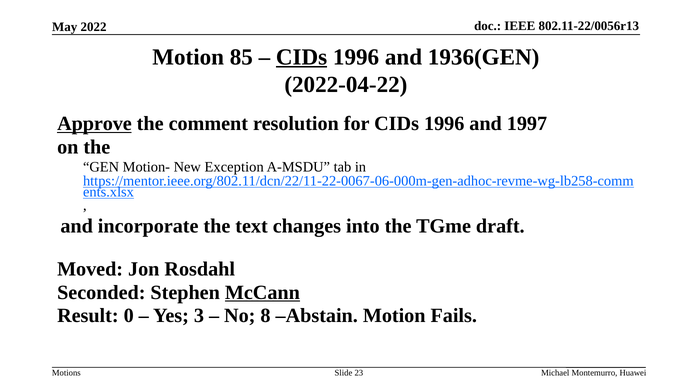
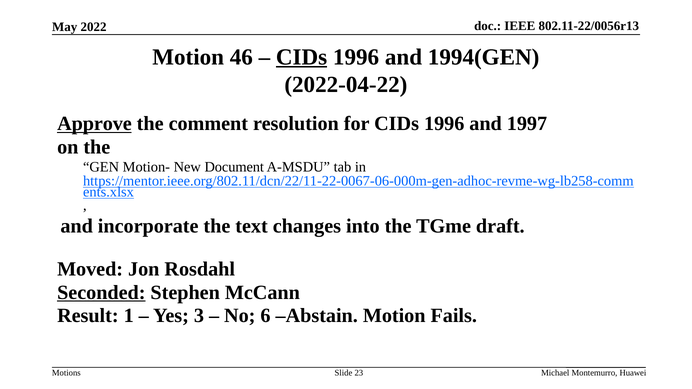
85: 85 -> 46
1936(GEN: 1936(GEN -> 1994(GEN
Exception: Exception -> Document
Seconded underline: none -> present
McCann underline: present -> none
0: 0 -> 1
8: 8 -> 6
